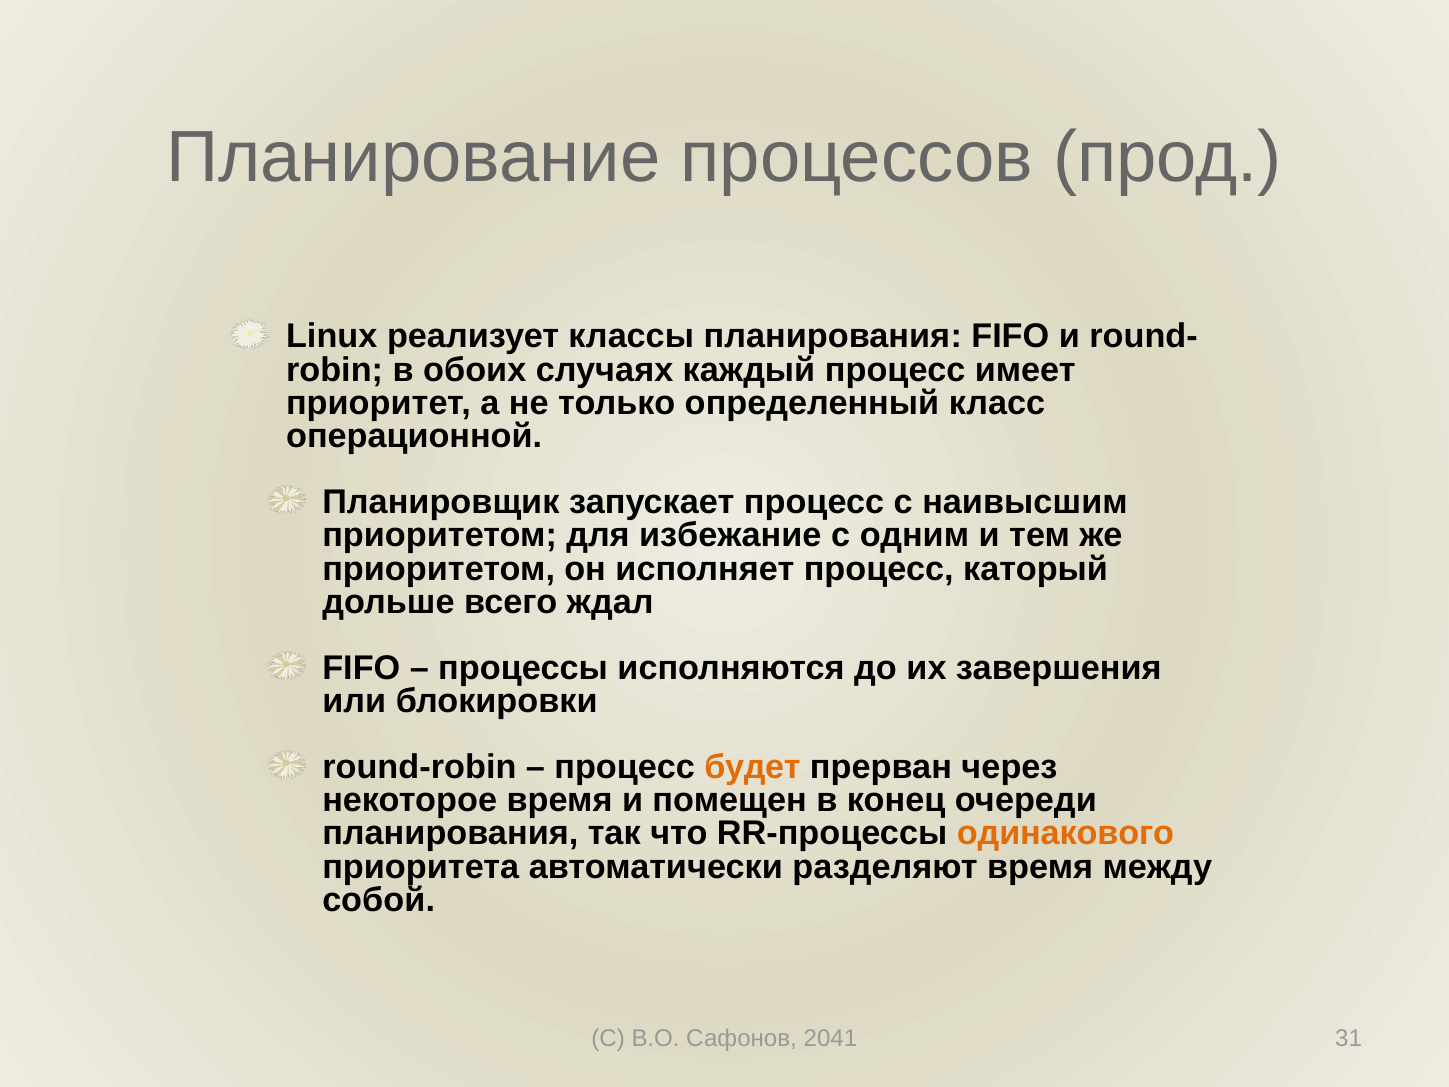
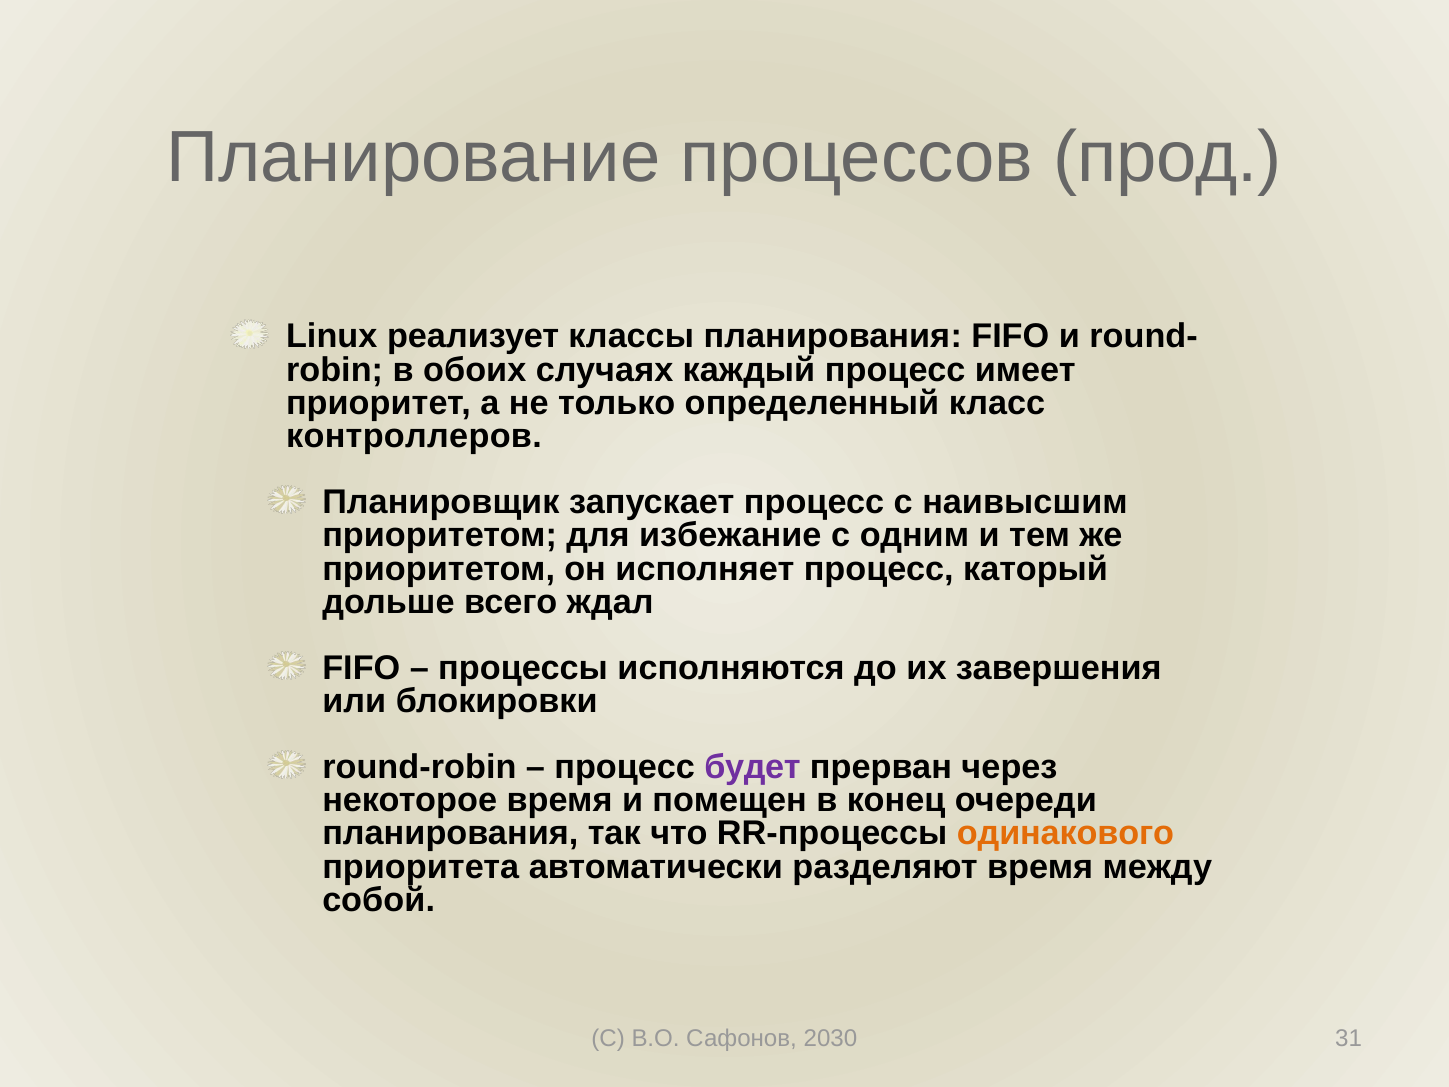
операционной: операционной -> контроллеров
будет colour: orange -> purple
2041: 2041 -> 2030
